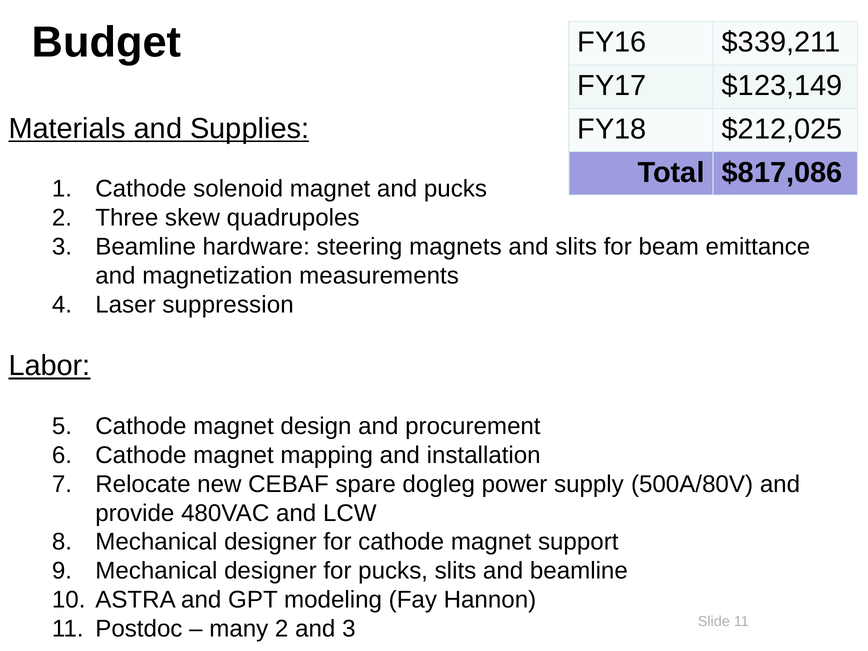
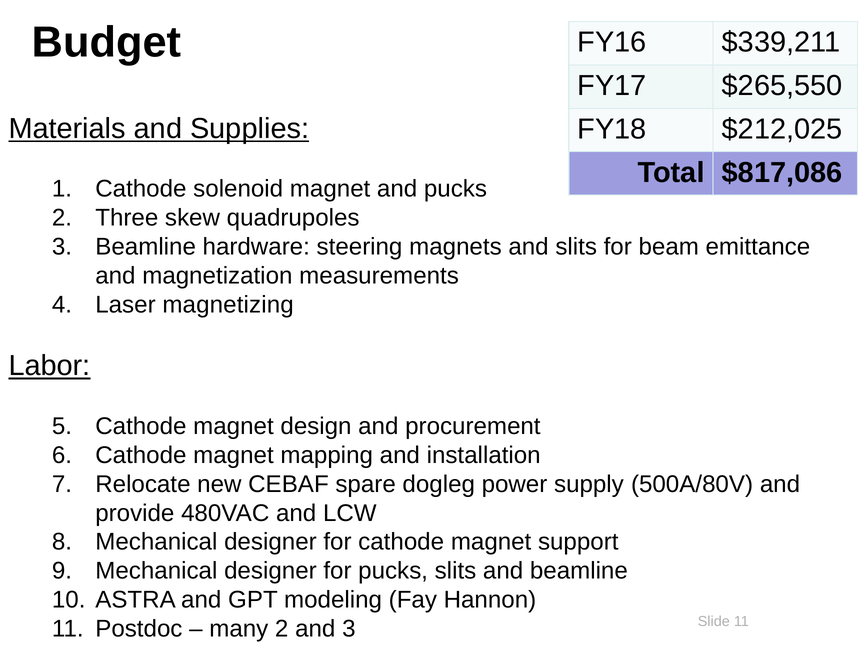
$123,149: $123,149 -> $265,550
suppression: suppression -> magnetizing
